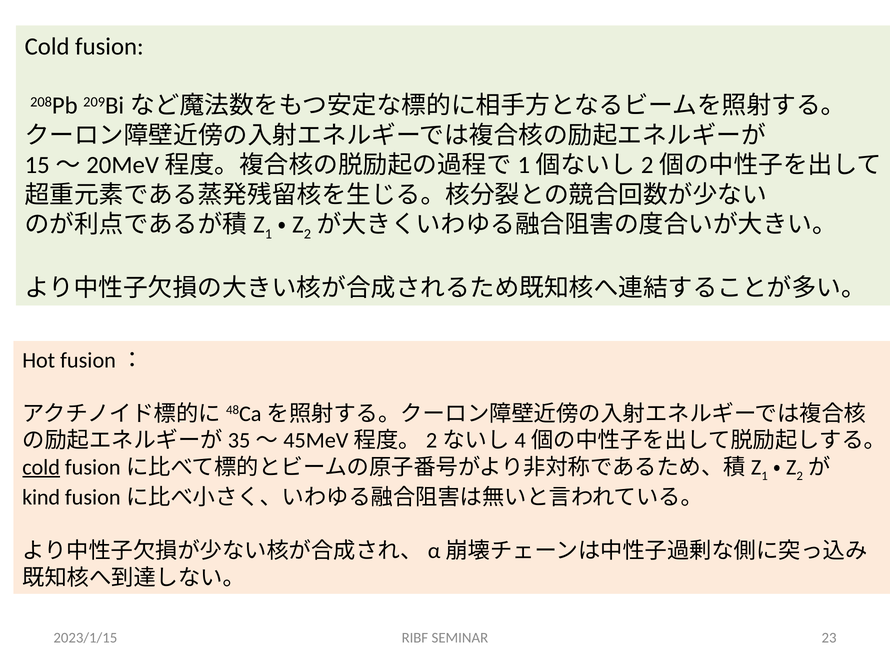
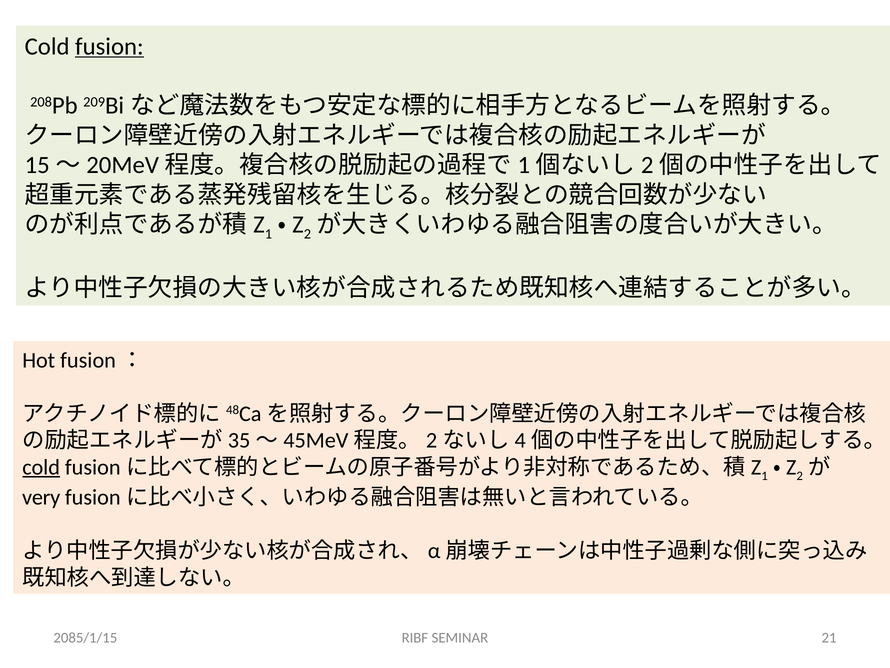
fusion underline: none -> present
kind: kind -> very
2023/1/15: 2023/1/15 -> 2085/1/15
23: 23 -> 21
